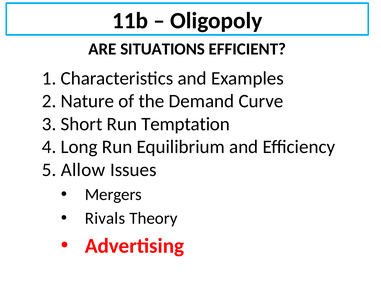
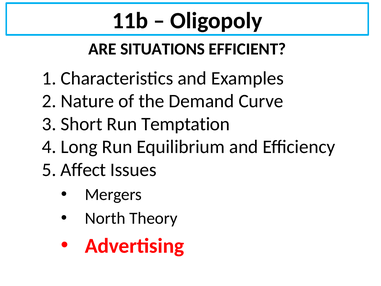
Allow: Allow -> Affect
Rivals: Rivals -> North
